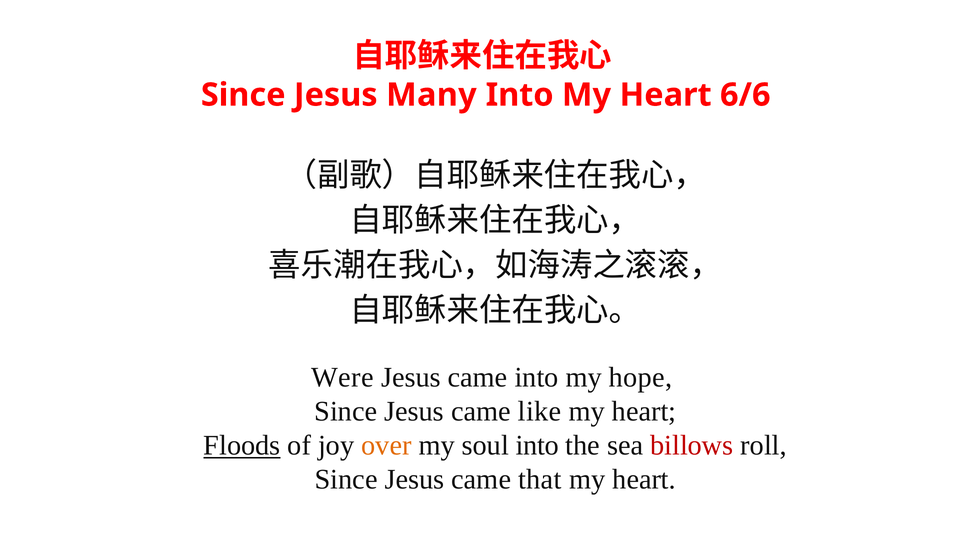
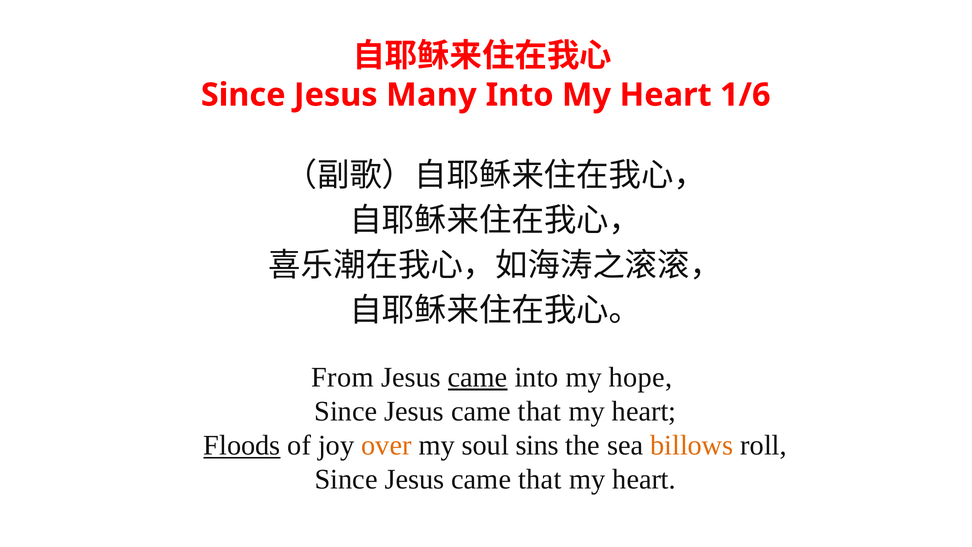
6/6: 6/6 -> 1/6
Were: Were -> From
came at (478, 377) underline: none -> present
like at (540, 411): like -> that
soul into: into -> sins
billows colour: red -> orange
